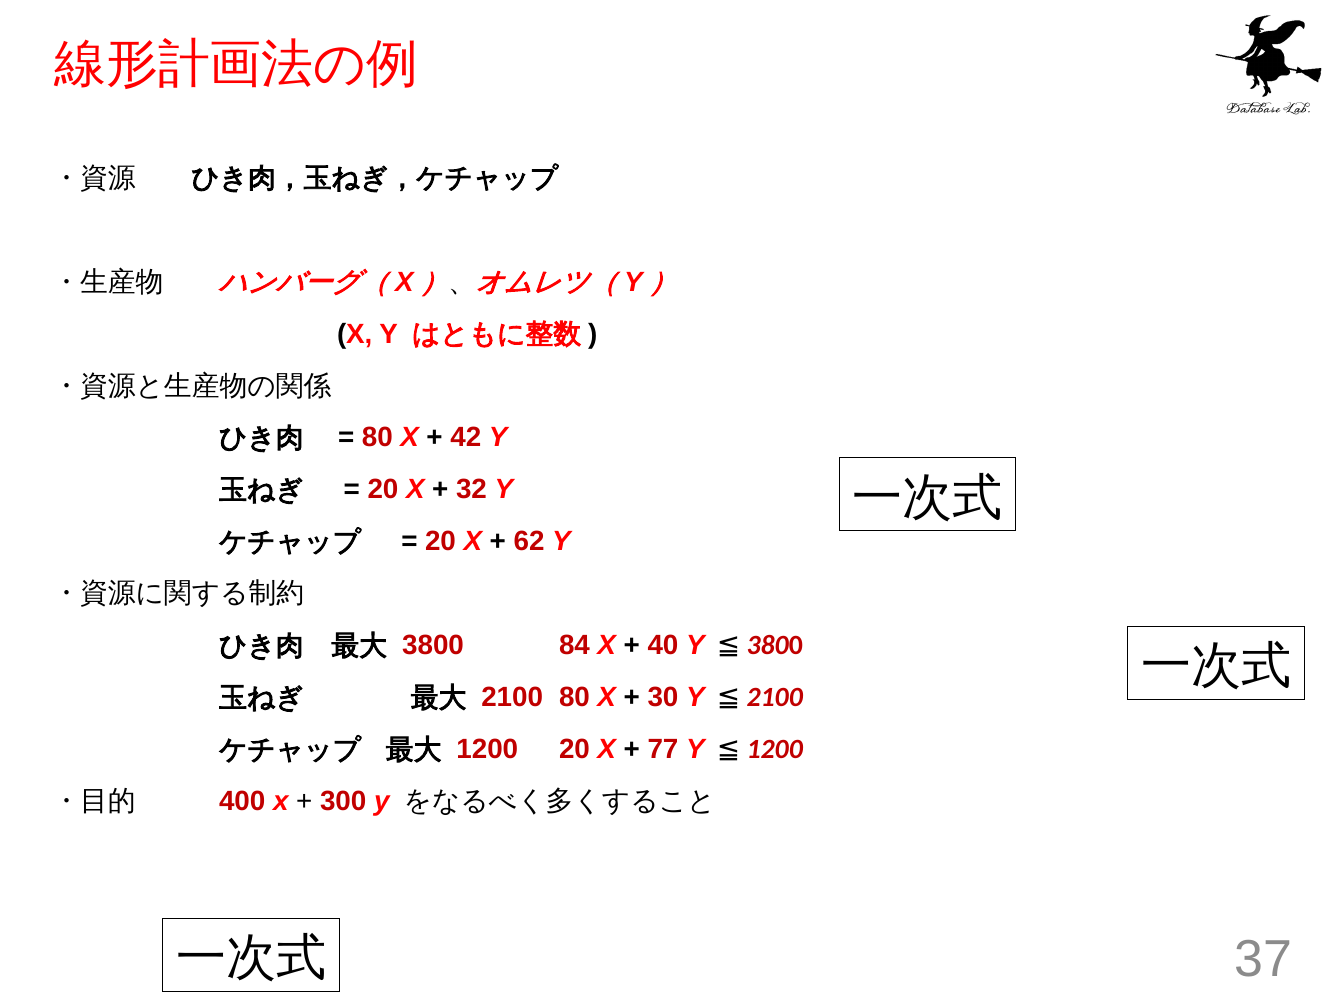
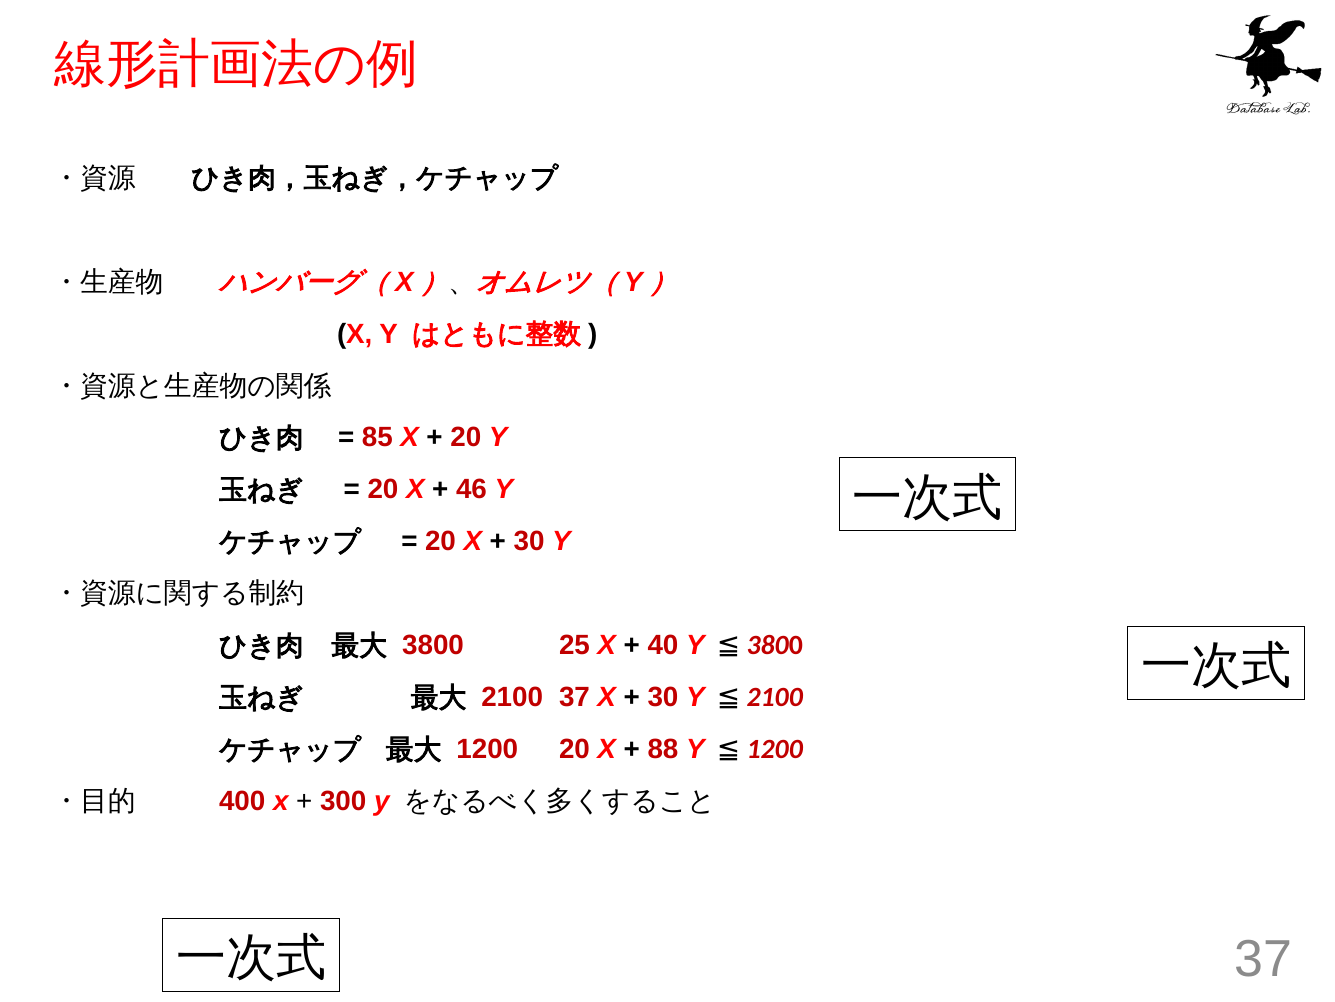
80 at (377, 437): 80 -> 85
42 at (466, 437): 42 -> 20
32: 32 -> 46
62 at (529, 541): 62 -> 30
84: 84 -> 25
2100 80: 80 -> 37
77: 77 -> 88
